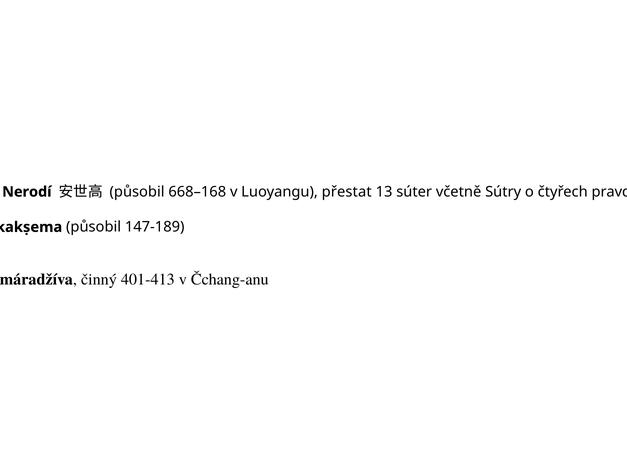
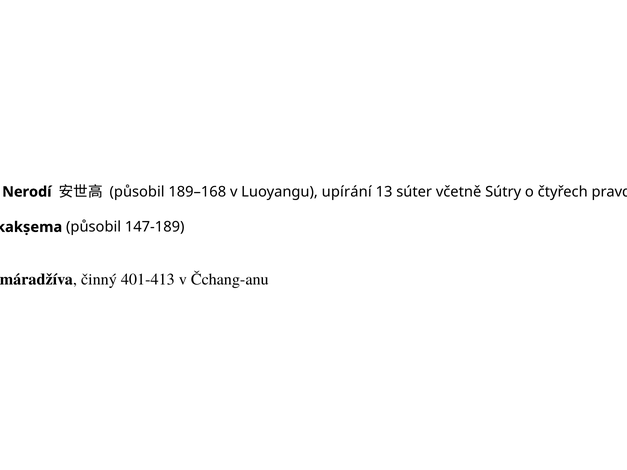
668–168: 668–168 -> 189–168
přestat: přestat -> upírání
